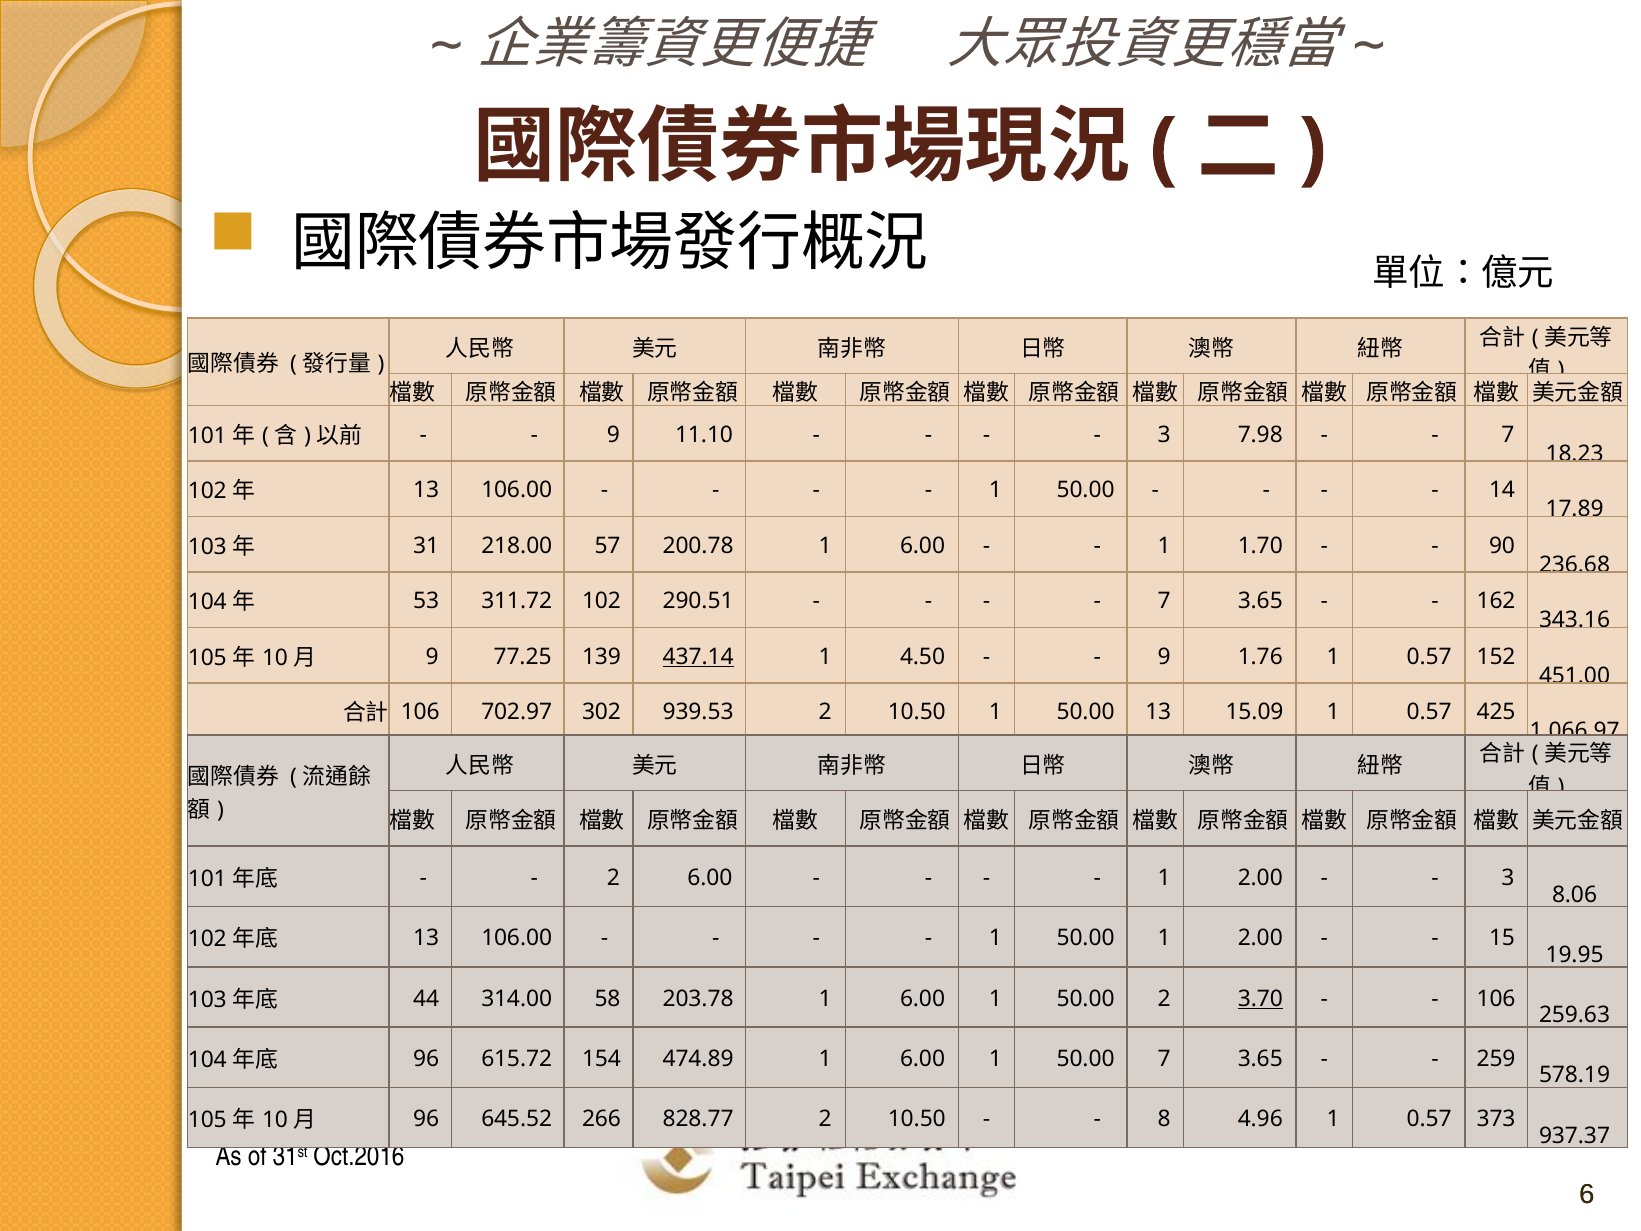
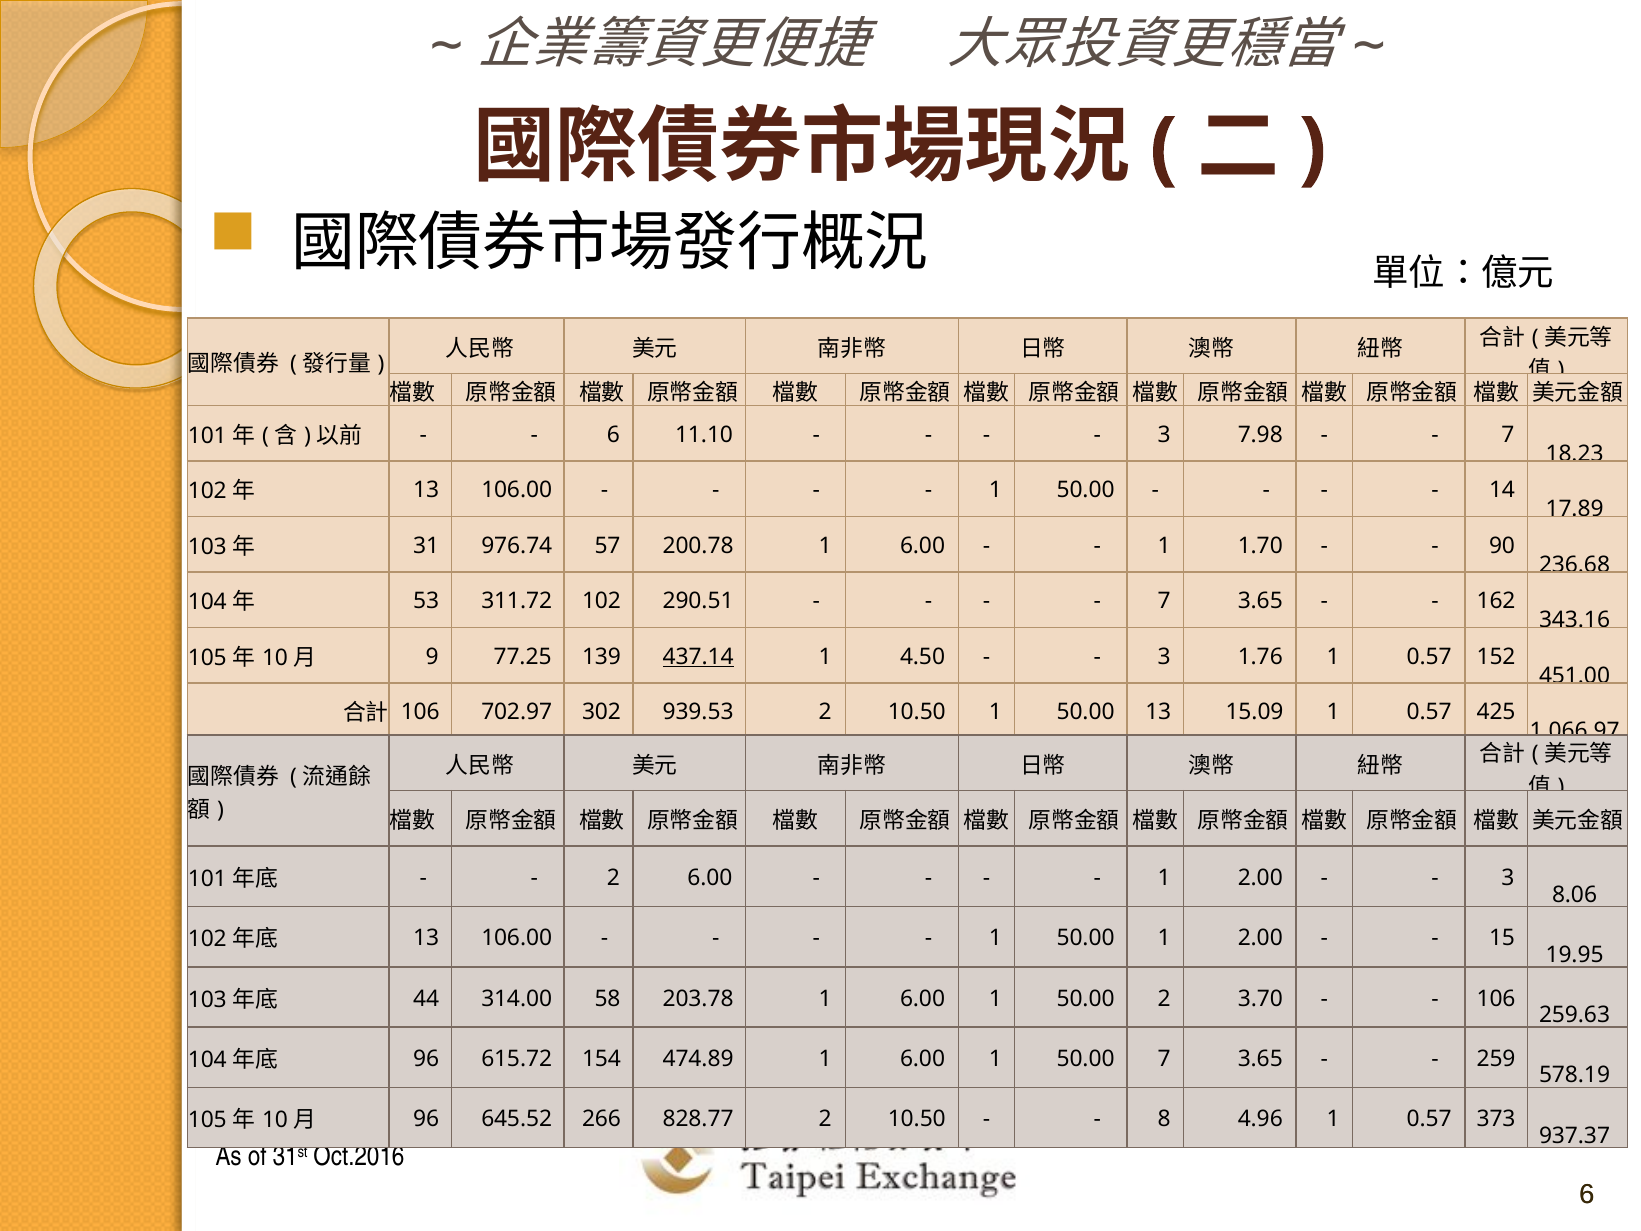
9 at (613, 435): 9 -> 6
218.00: 218.00 -> 976.74
9 at (1164, 657): 9 -> 3
3.70 underline: present -> none
